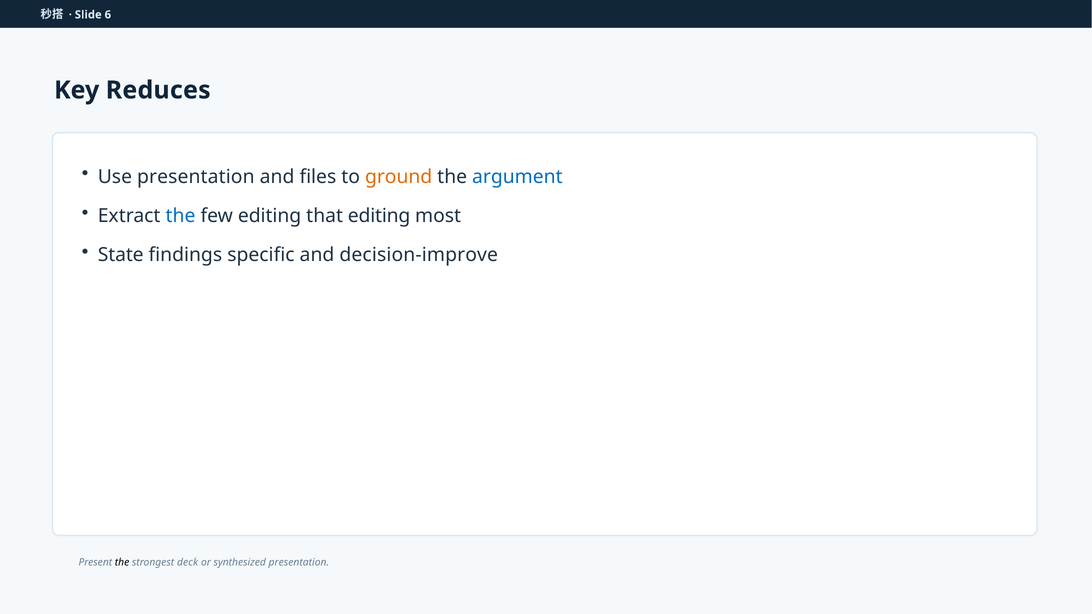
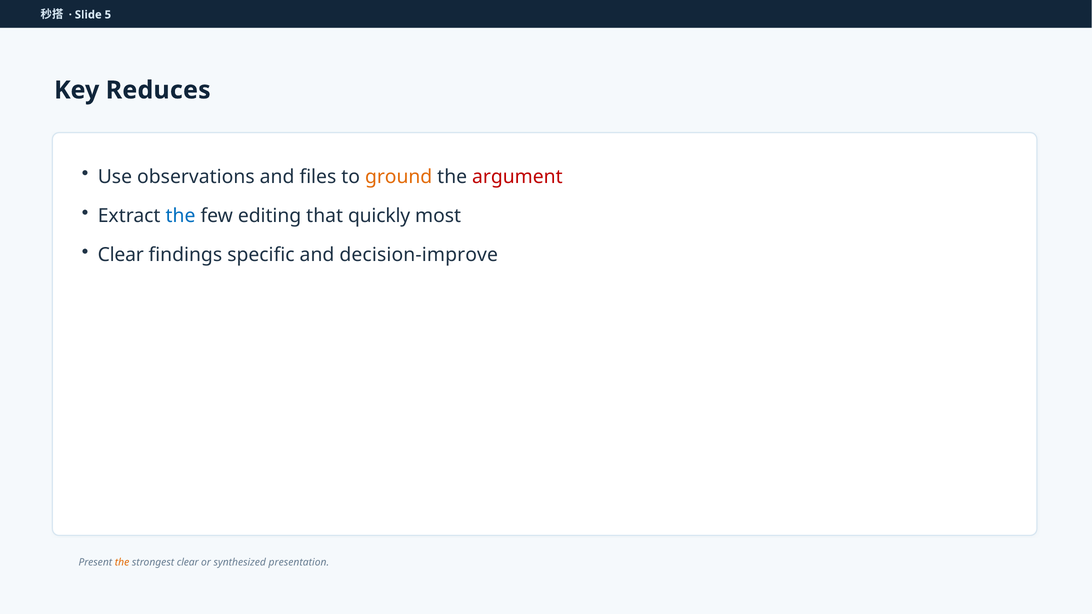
6: 6 -> 5
Use presentation: presentation -> observations
argument colour: blue -> red
that editing: editing -> quickly
State at (121, 255): State -> Clear
the at (122, 563) colour: black -> orange
strongest deck: deck -> clear
